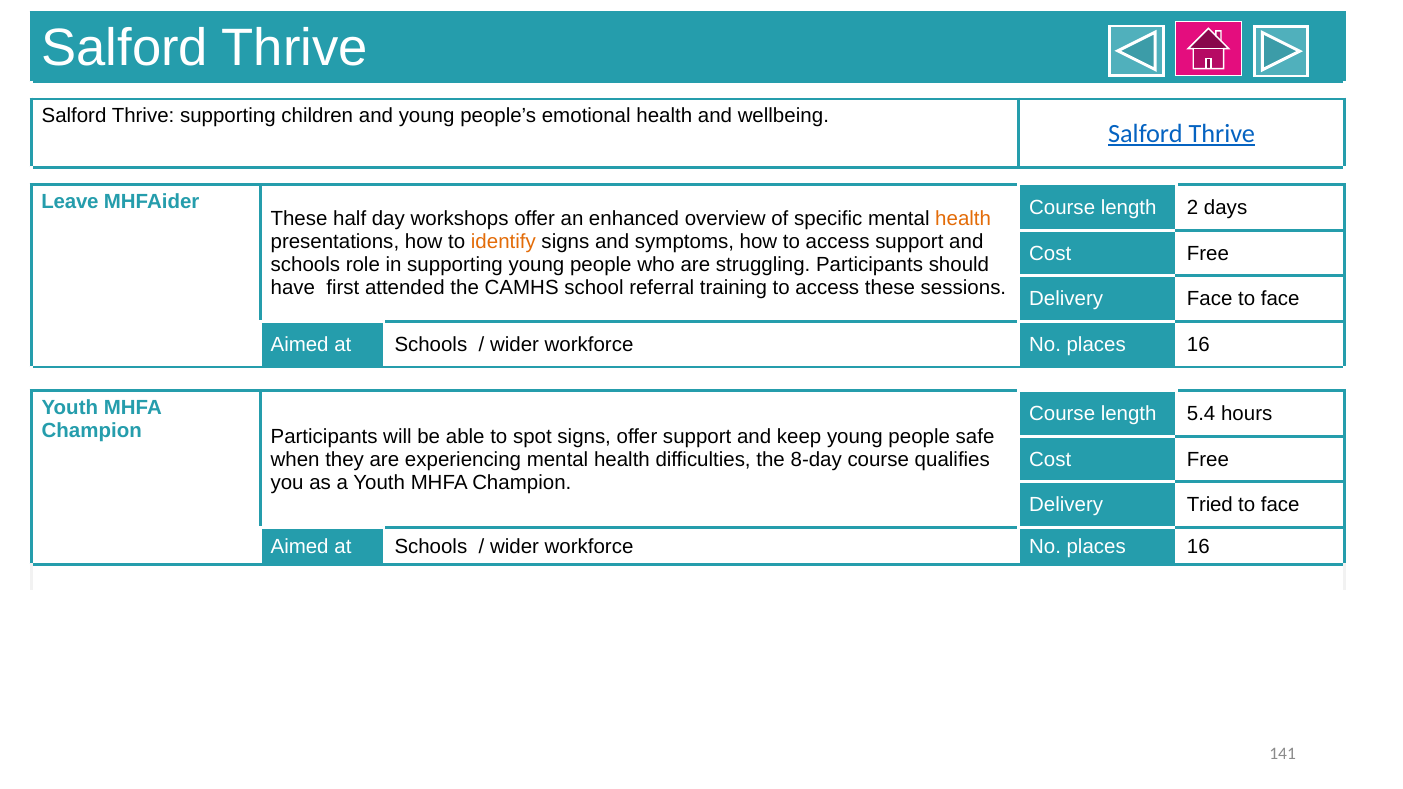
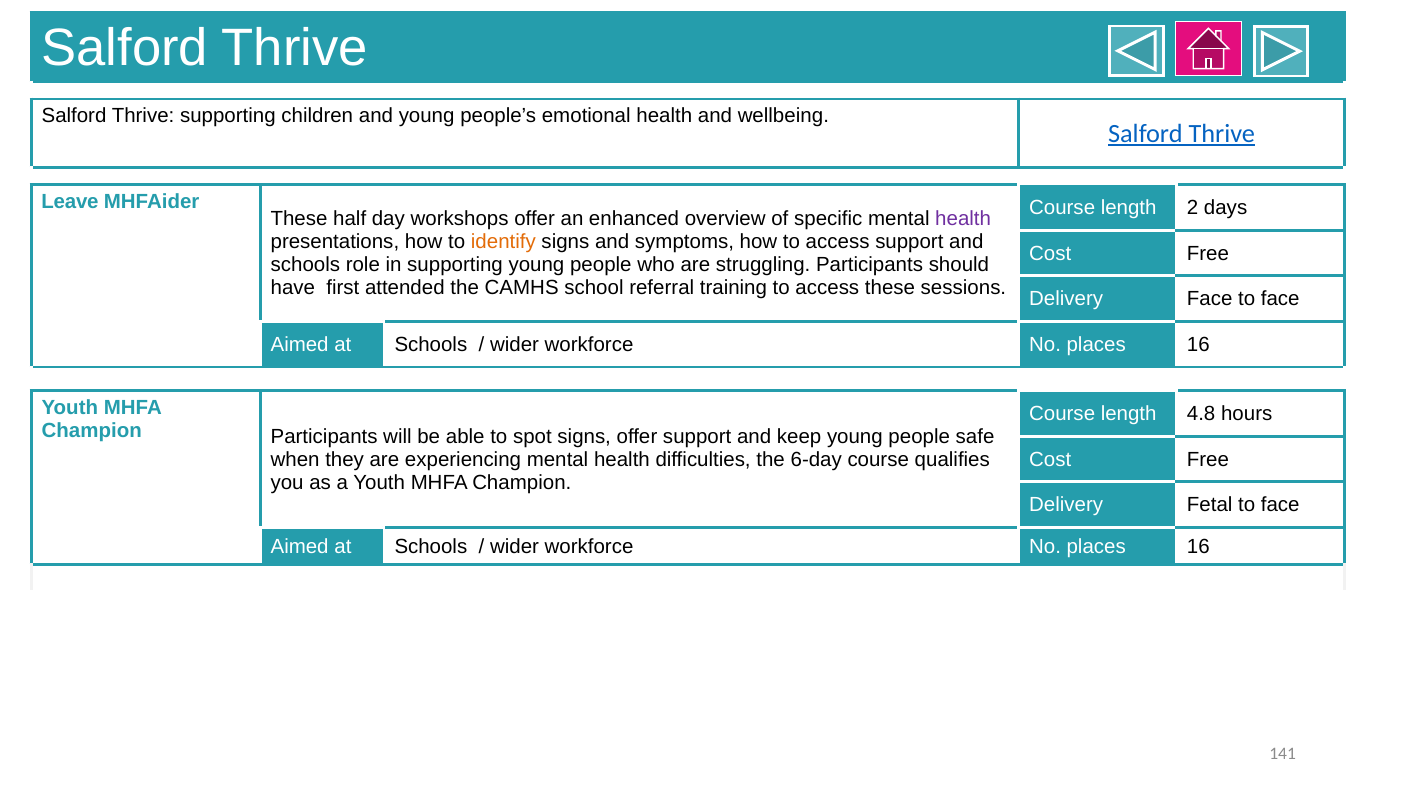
health at (963, 219) colour: orange -> purple
5.4: 5.4 -> 4.8
8-day: 8-day -> 6-day
Tried: Tried -> Fetal
